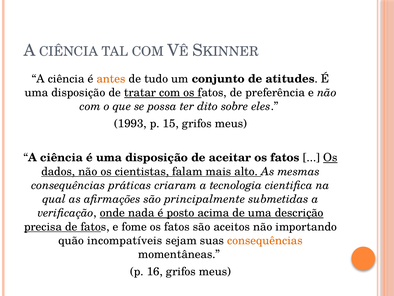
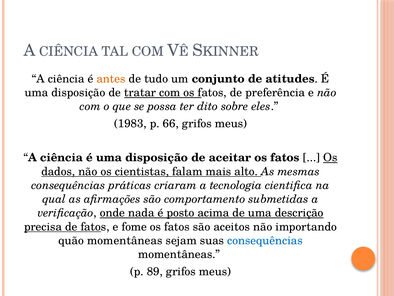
1993: 1993 -> 1983
15: 15 -> 66
principalmente: principalmente -> comportamento
quão incompatíveis: incompatíveis -> momentâneas
consequências at (265, 240) colour: orange -> blue
16: 16 -> 89
